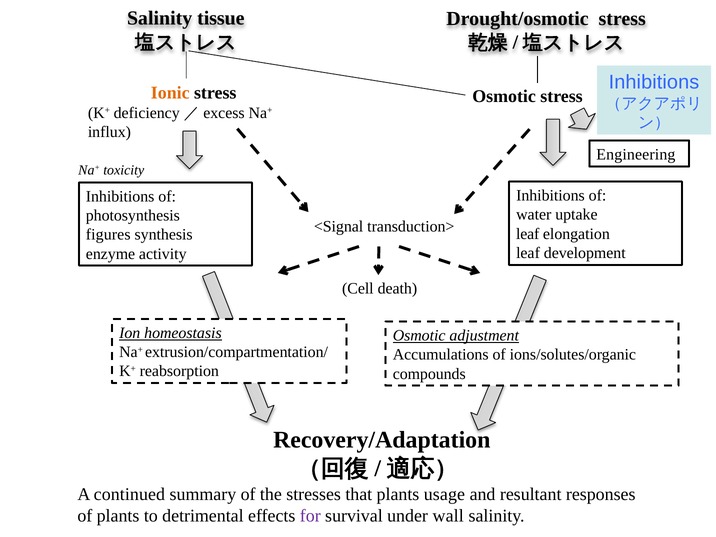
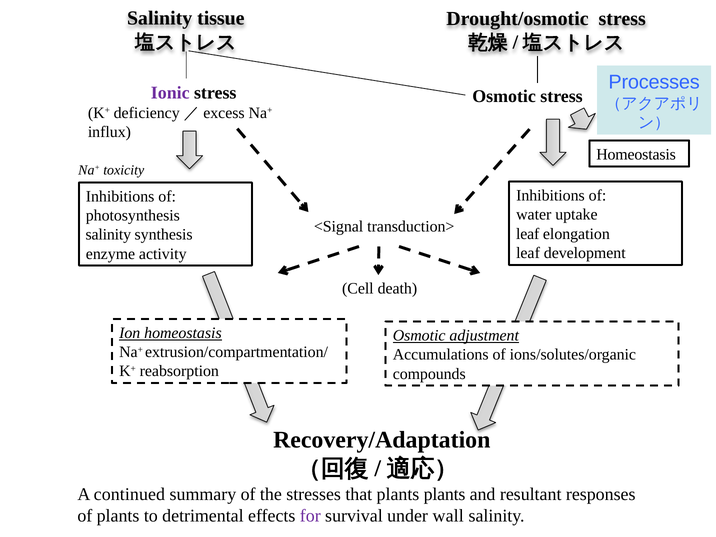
Inhibitions at (654, 82): Inhibitions -> Processes
Ionic colour: orange -> purple
Engineering at (636, 155): Engineering -> Homeostasis
figures at (108, 235): figures -> salinity
plants usage: usage -> plants
